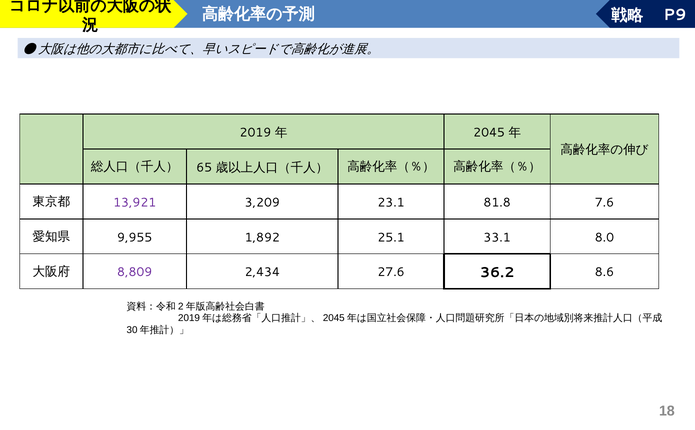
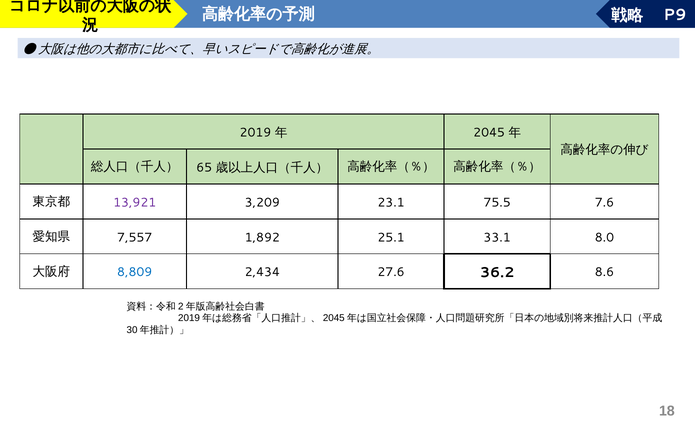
81.8: 81.8 -> 75.5
9,955: 9,955 -> 7,557
8,809 colour: purple -> blue
